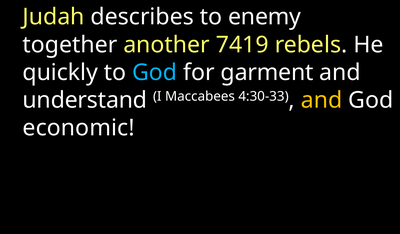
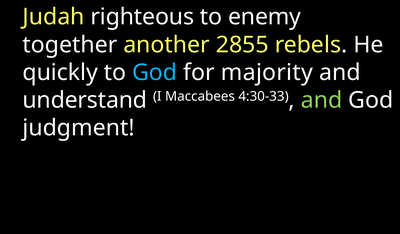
describes: describes -> righteous
7419: 7419 -> 2855
garment: garment -> majority
and at (322, 100) colour: yellow -> light green
economic: economic -> judgment
